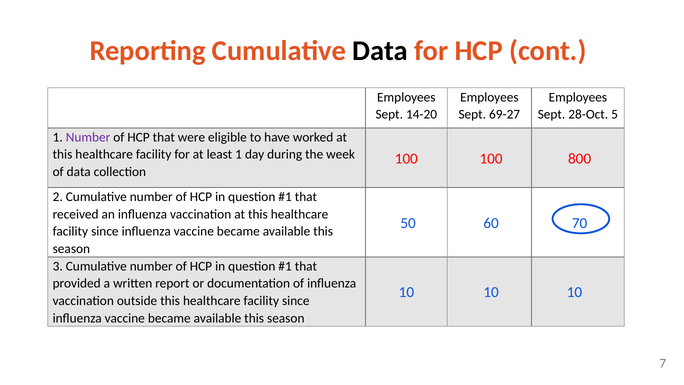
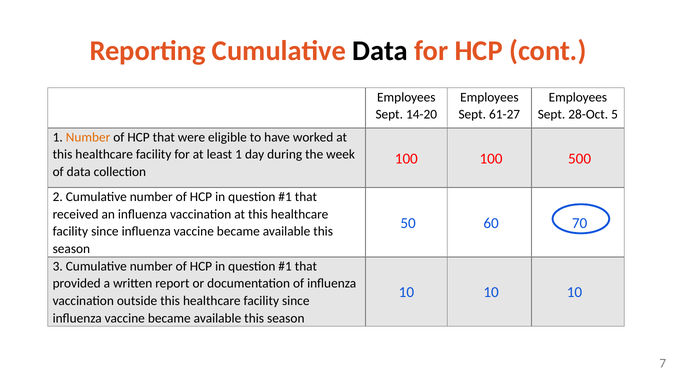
69-27: 69-27 -> 61-27
Number at (88, 137) colour: purple -> orange
800: 800 -> 500
